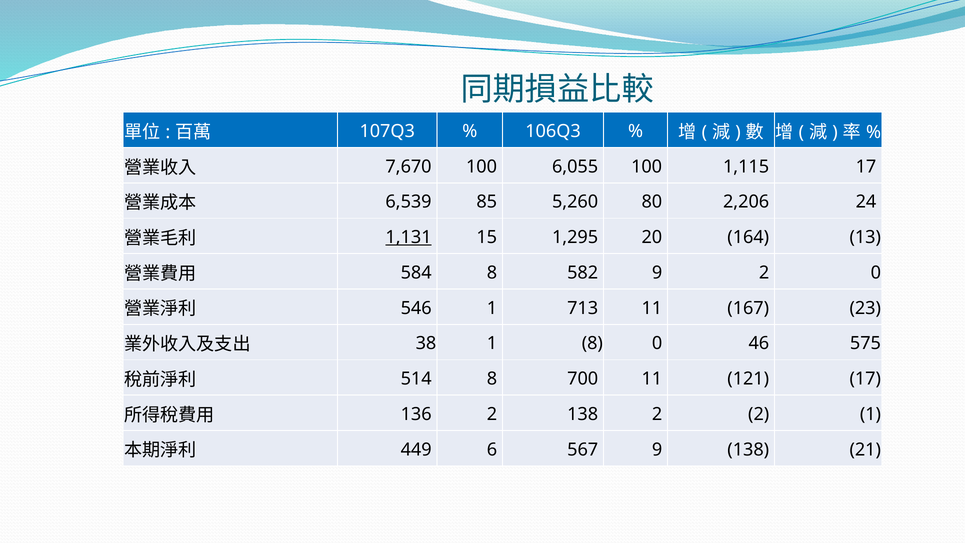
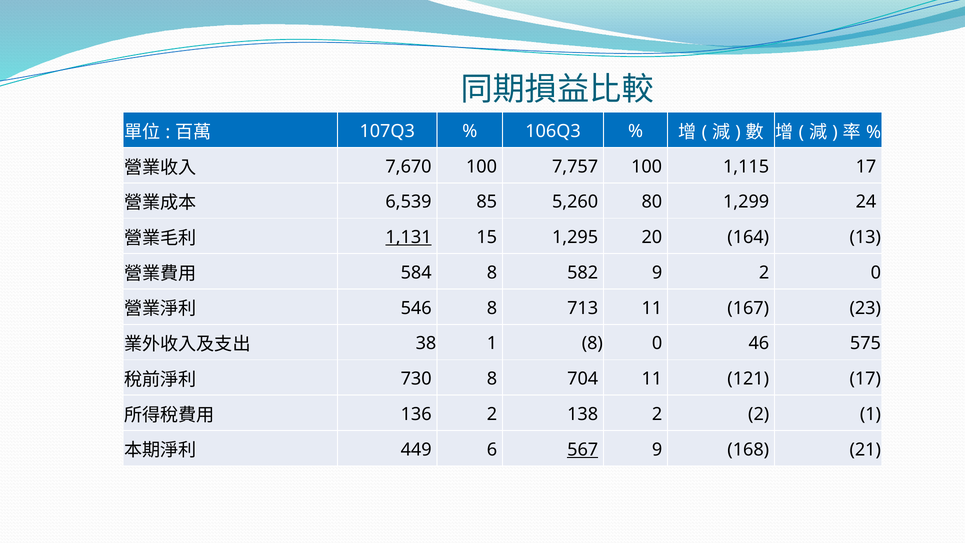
6,055: 6,055 -> 7,757
2,206: 2,206 -> 1,299
546 1: 1 -> 8
514: 514 -> 730
700: 700 -> 704
567 underline: none -> present
9 138: 138 -> 168
